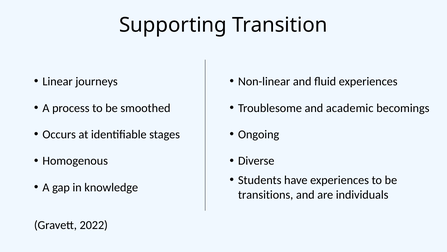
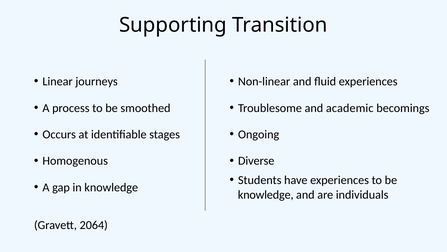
transitions at (266, 194): transitions -> knowledge
2022: 2022 -> 2064
